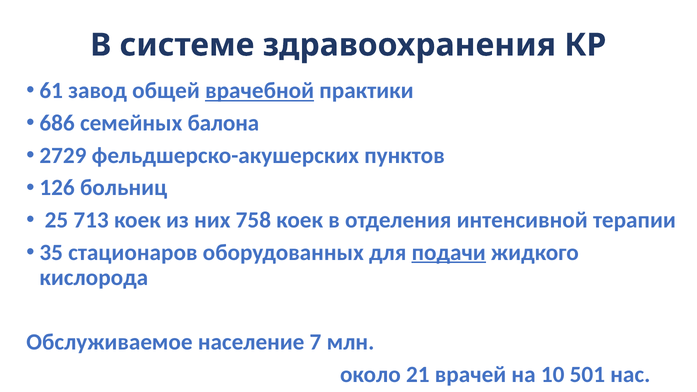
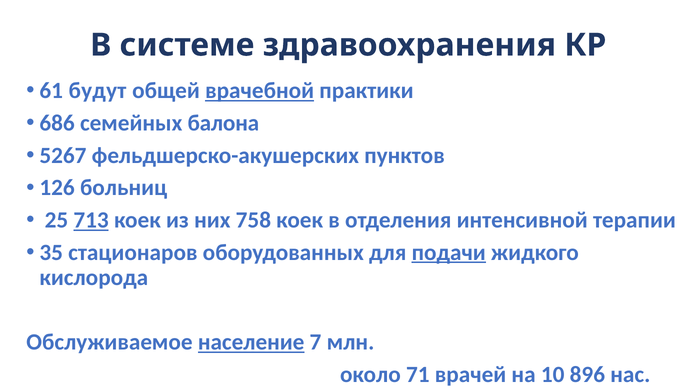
завод: завод -> будут
2729: 2729 -> 5267
713 underline: none -> present
население underline: none -> present
21: 21 -> 71
501: 501 -> 896
